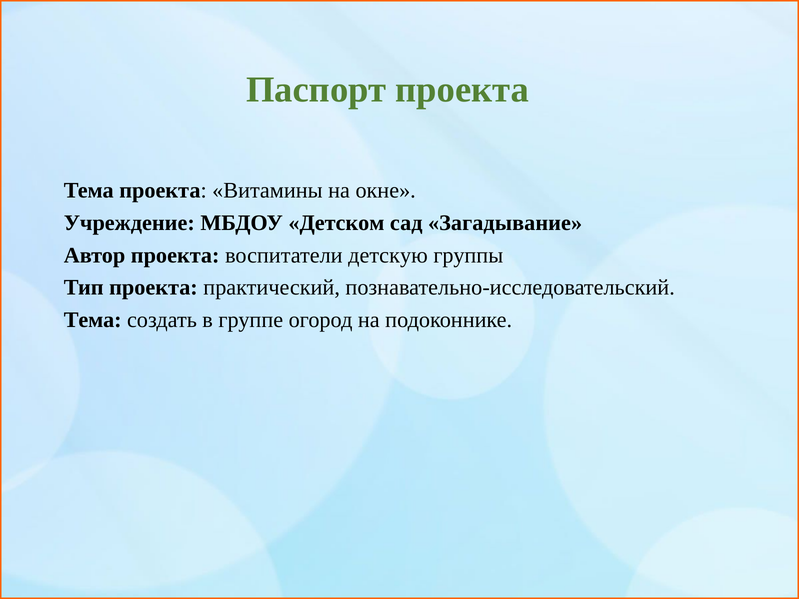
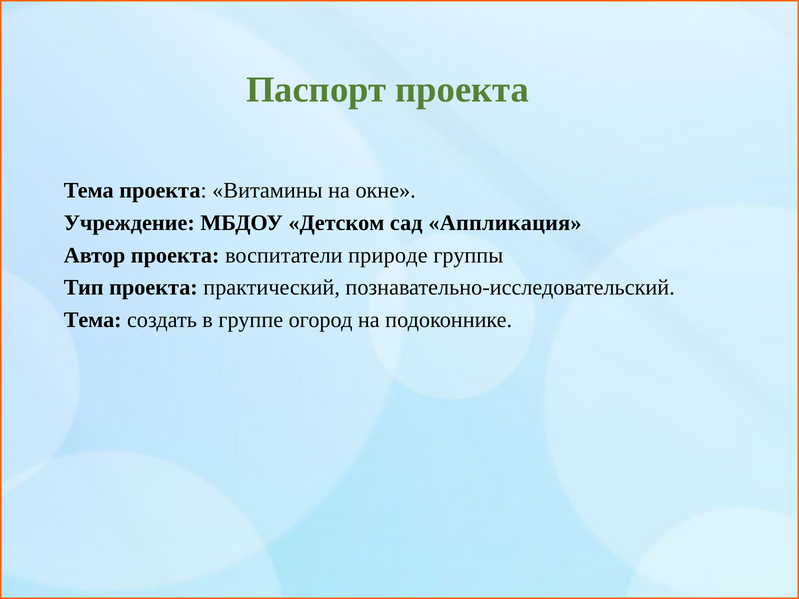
Загадывание: Загадывание -> Аппликация
детскую: детскую -> природе
